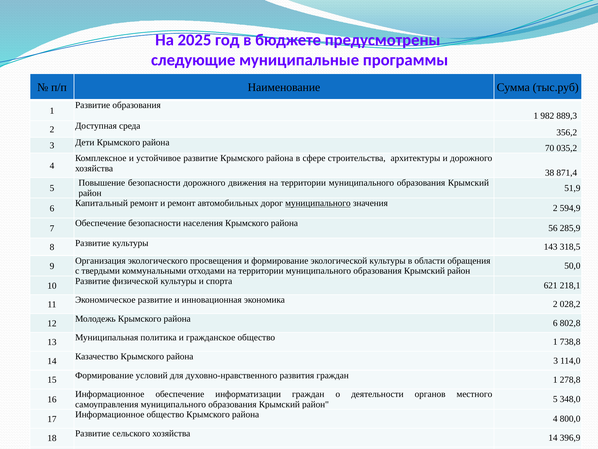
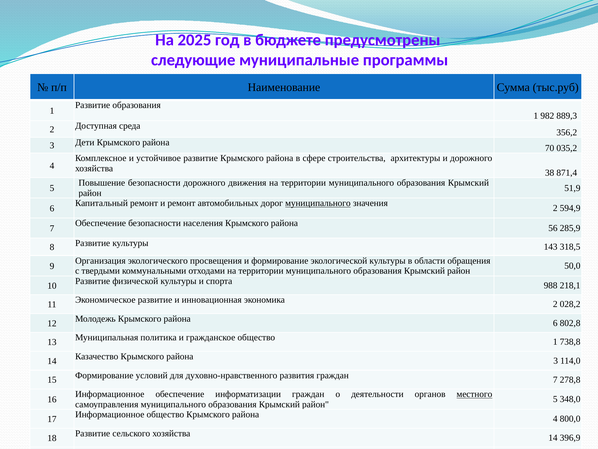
621: 621 -> 988
граждан 1: 1 -> 7
местного underline: none -> present
